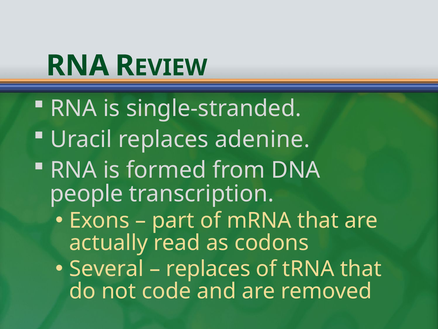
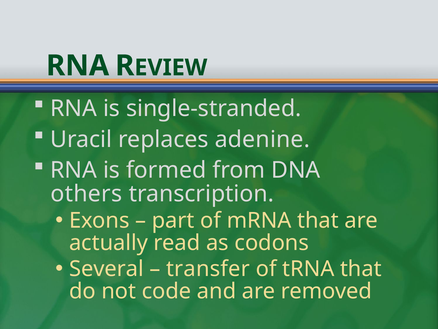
people: people -> others
replaces at (208, 269): replaces -> transfer
